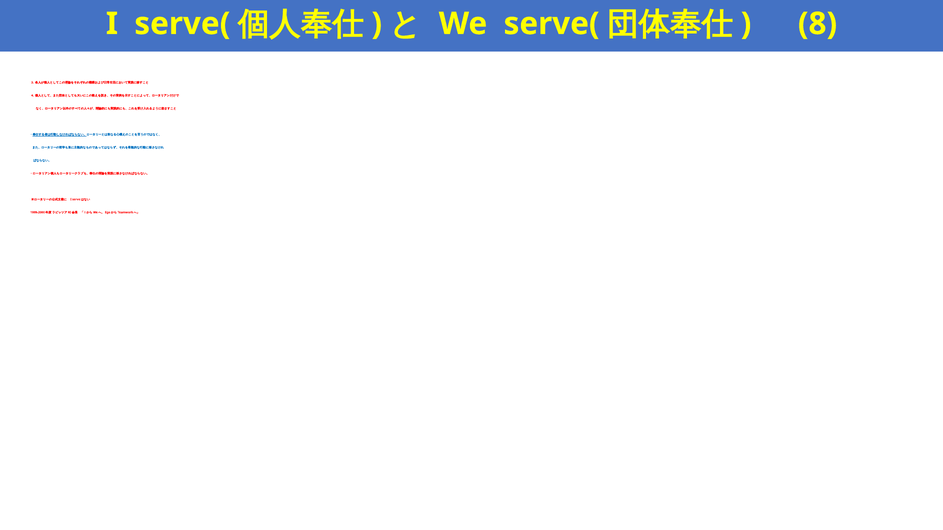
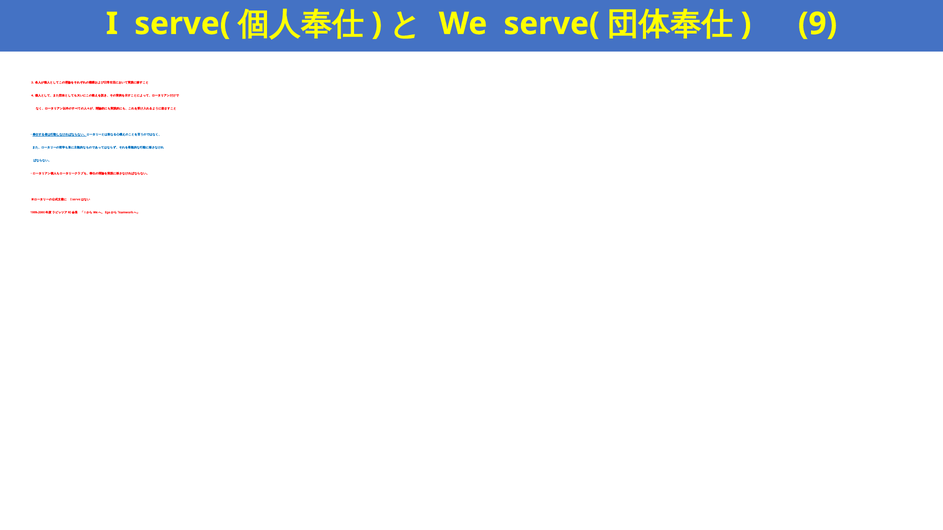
8: 8 -> 9
